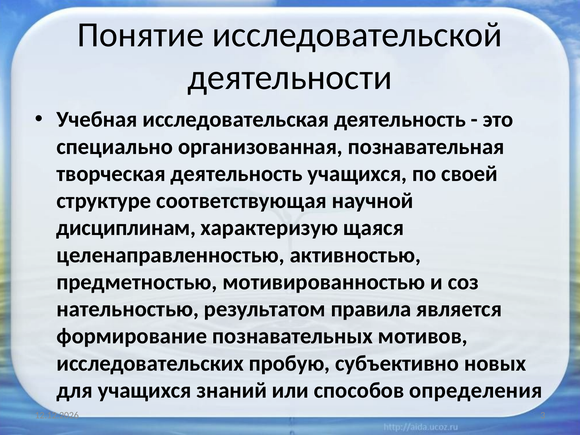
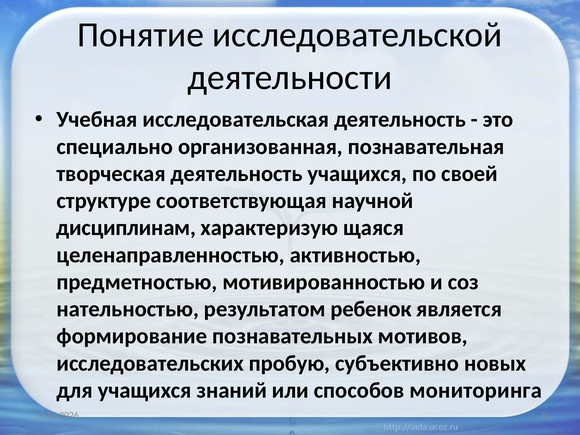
правила: правила -> ребенок
определения: определения -> мониторинга
